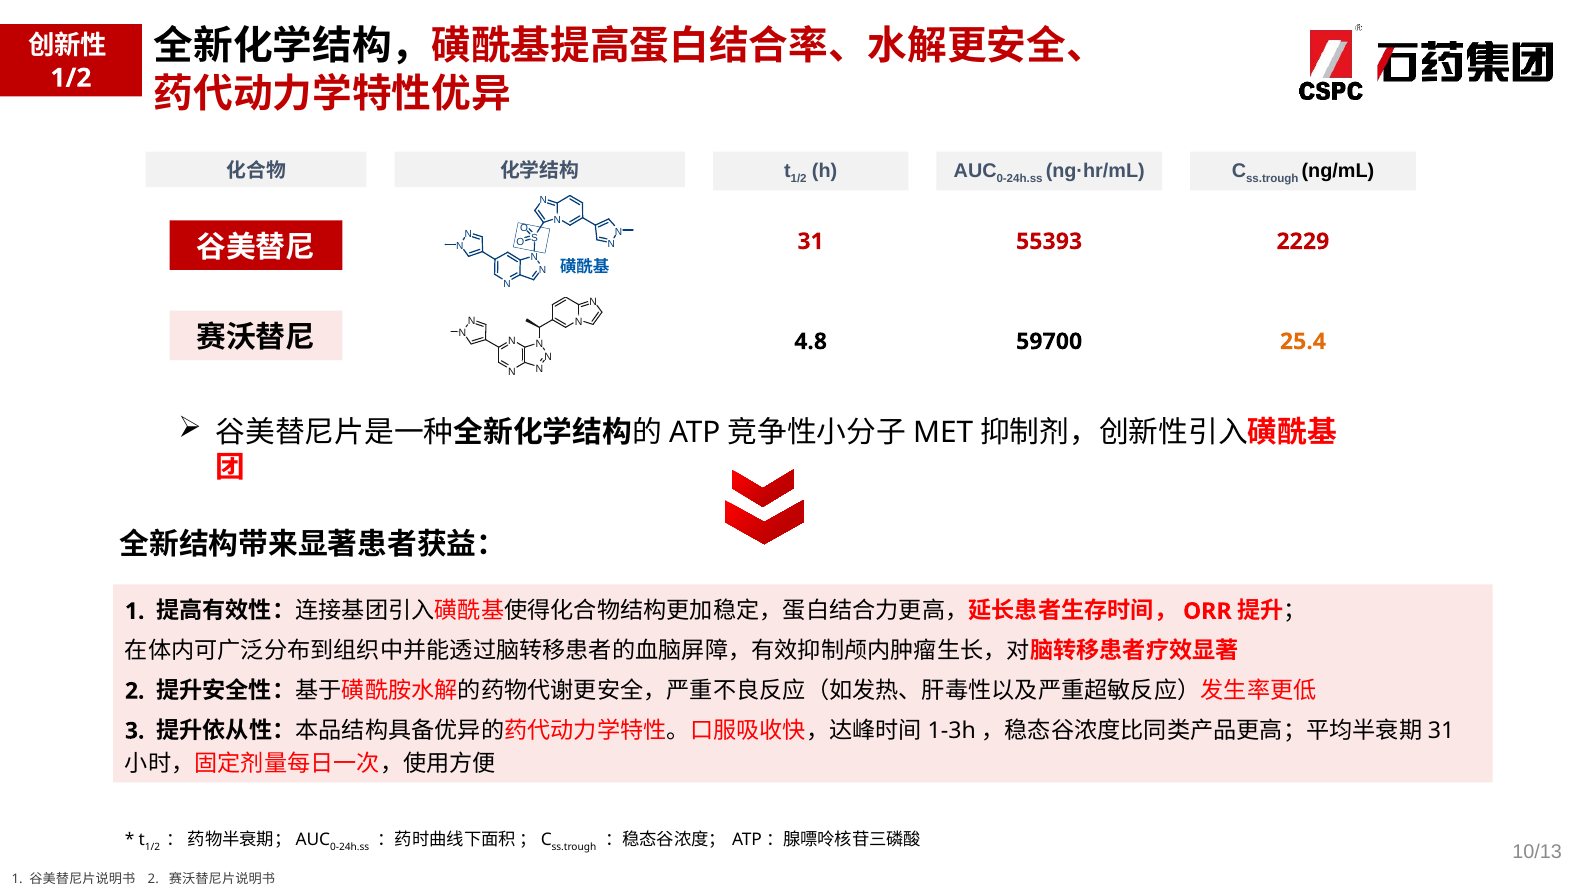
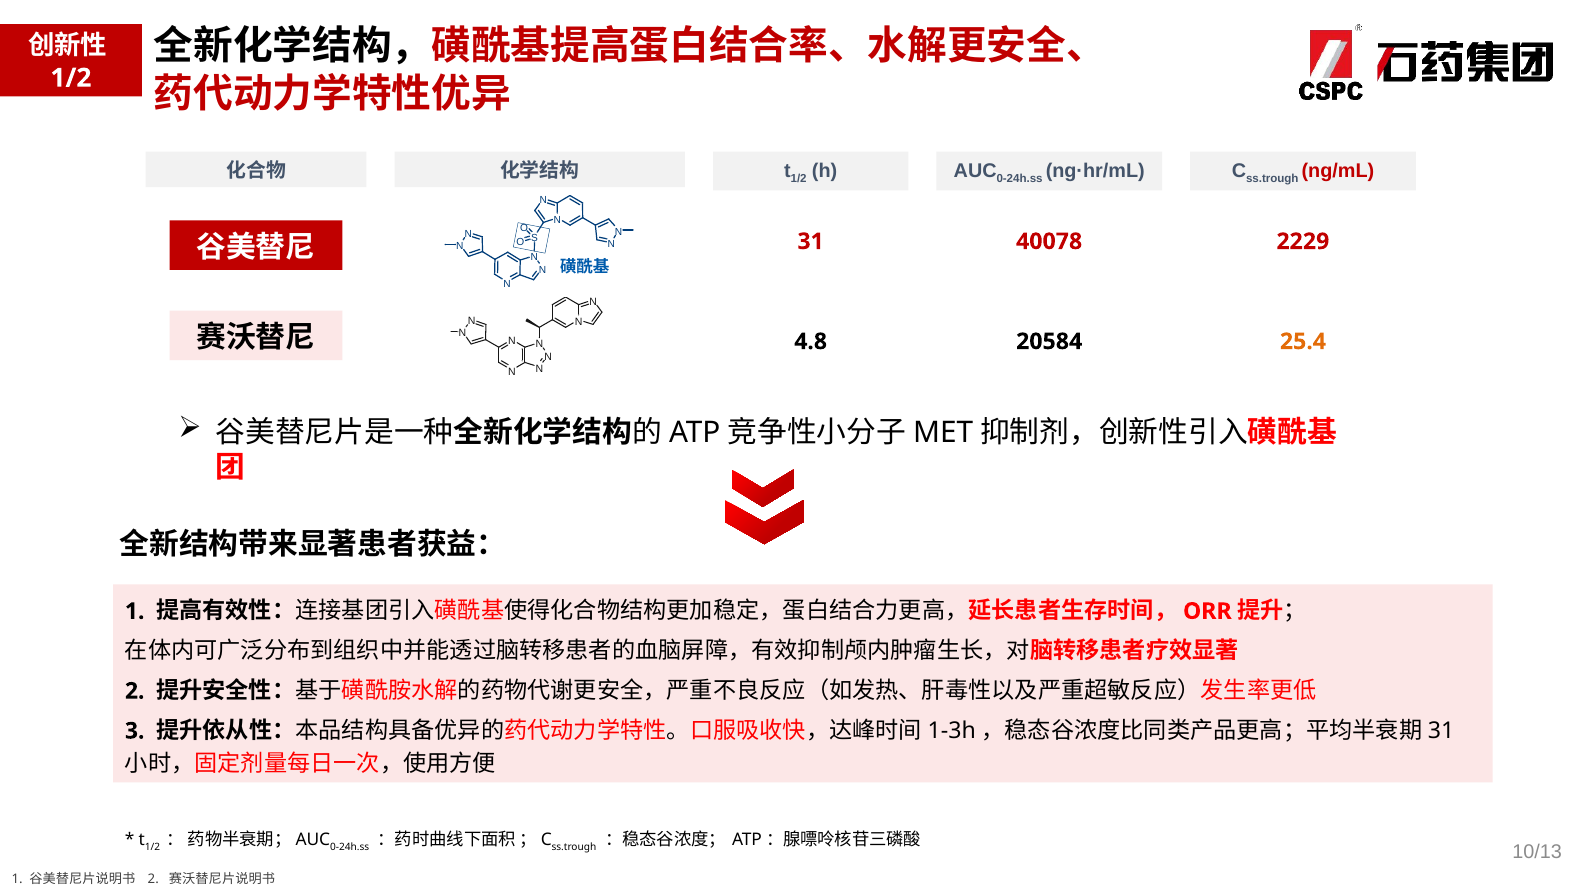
ng/mL colour: black -> red
55393: 55393 -> 40078
59700: 59700 -> 20584
